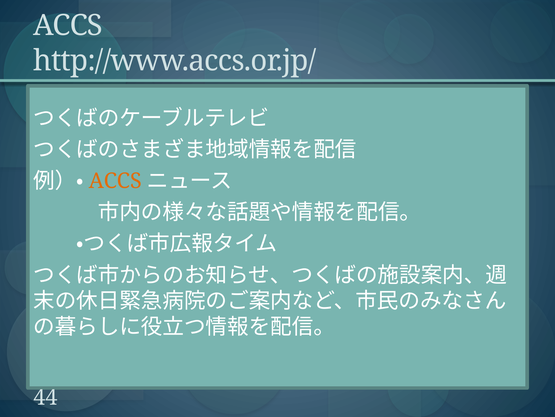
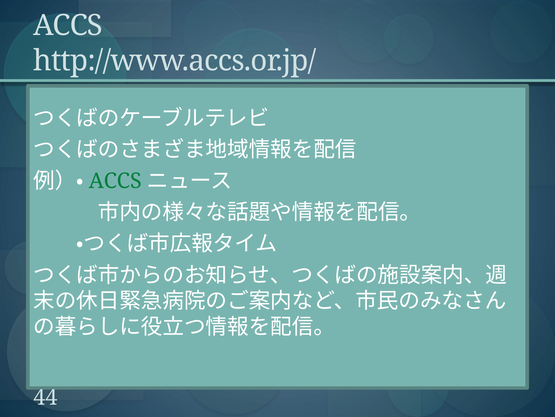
ACCS at (115, 181) colour: orange -> green
